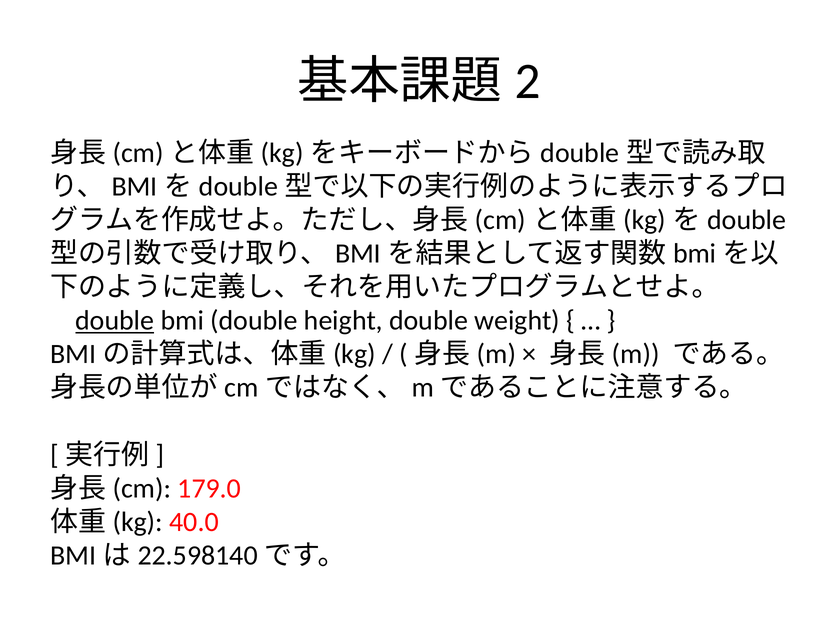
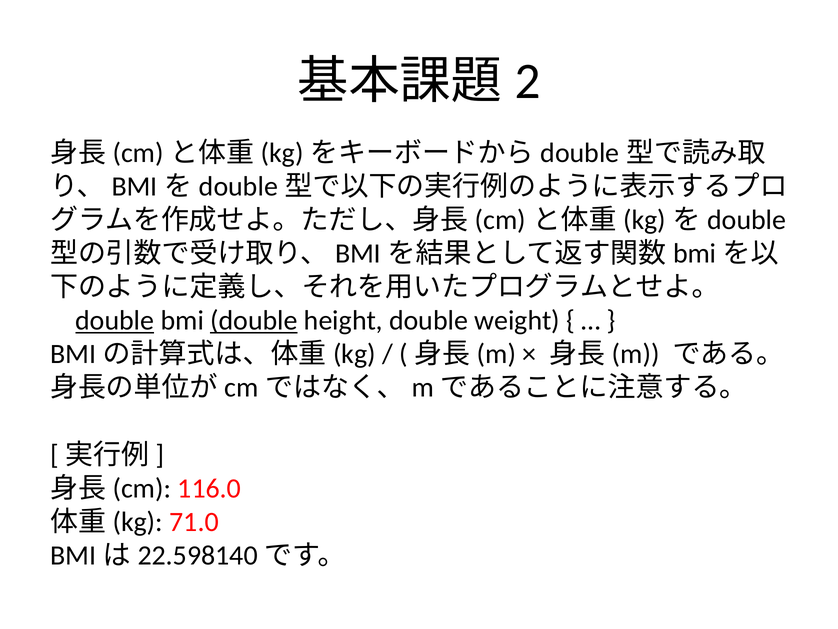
double at (254, 320) underline: none -> present
179.0: 179.0 -> 116.0
40.0: 40.0 -> 71.0
